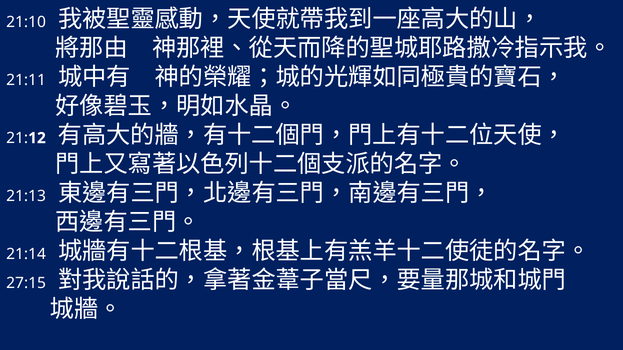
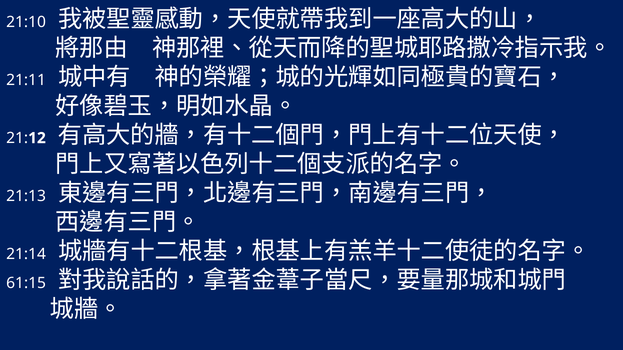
27:15: 27:15 -> 61:15
